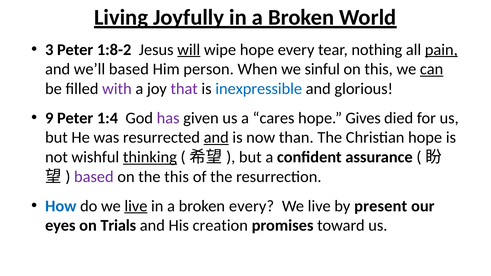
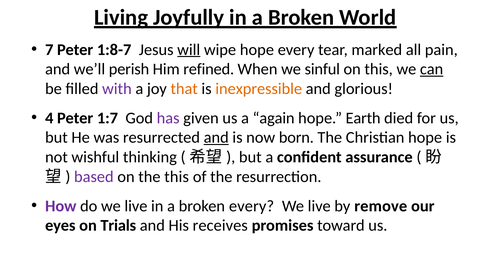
3: 3 -> 7
1:8-2: 1:8-2 -> 1:8-7
nothing: nothing -> marked
pain underline: present -> none
we’ll based: based -> perish
person: person -> refined
that colour: purple -> orange
inexpressible colour: blue -> orange
9: 9 -> 4
1:4: 1:4 -> 1:7
cares: cares -> again
Gives: Gives -> Earth
than: than -> born
thinking underline: present -> none
How colour: blue -> purple
live at (136, 206) underline: present -> none
present: present -> remove
creation: creation -> receives
